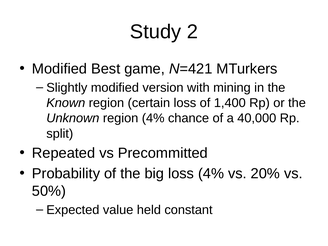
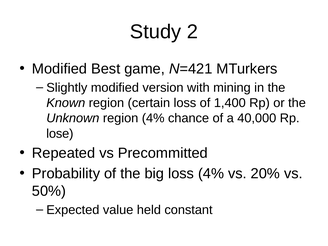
split: split -> lose
